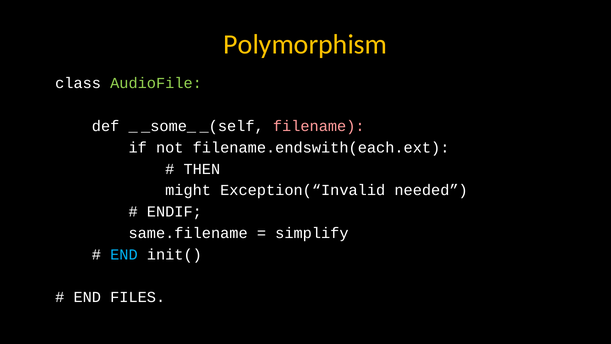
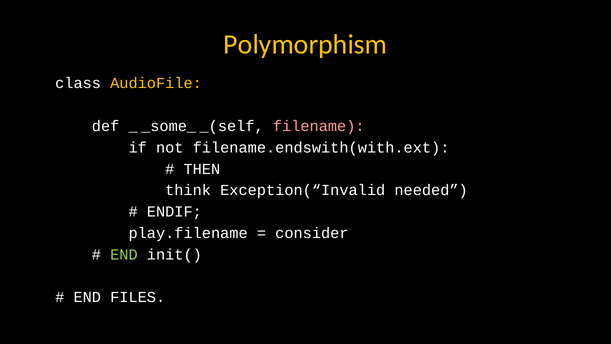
AudioFile colour: light green -> yellow
filename.endswith(each.ext: filename.endswith(each.ext -> filename.endswith(with.ext
might: might -> think
same.filename: same.filename -> play.filename
simplify: simplify -> consider
END at (124, 254) colour: light blue -> light green
